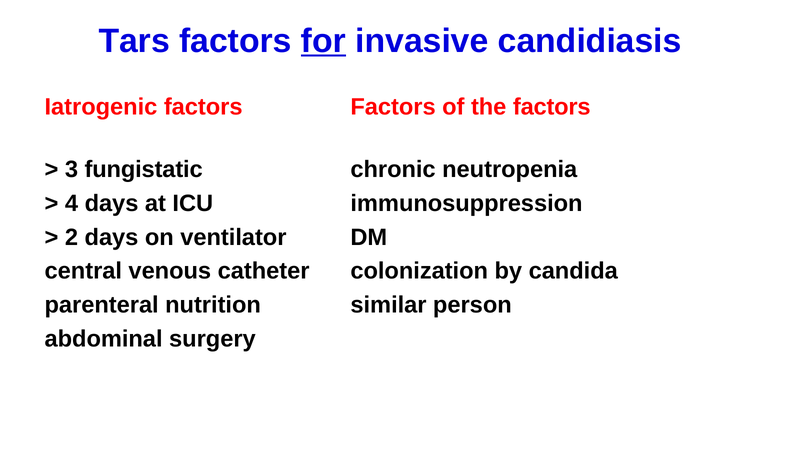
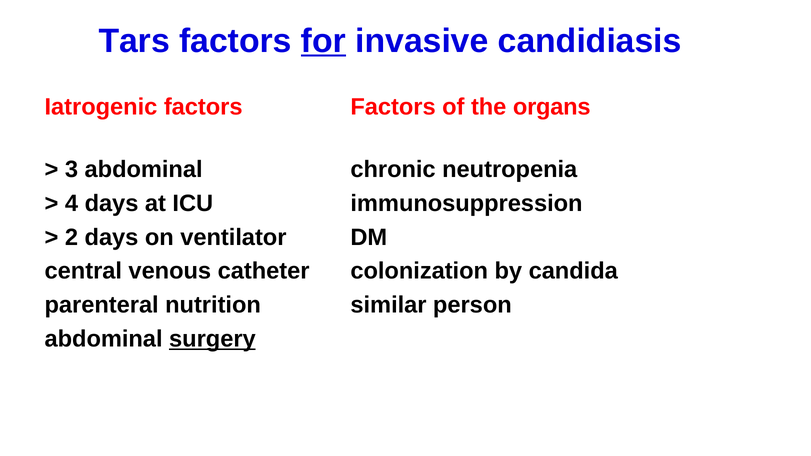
the factors: factors -> organs
3 fungistatic: fungistatic -> abdominal
surgery underline: none -> present
